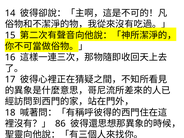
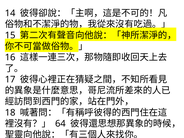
86: 86 -> 64
